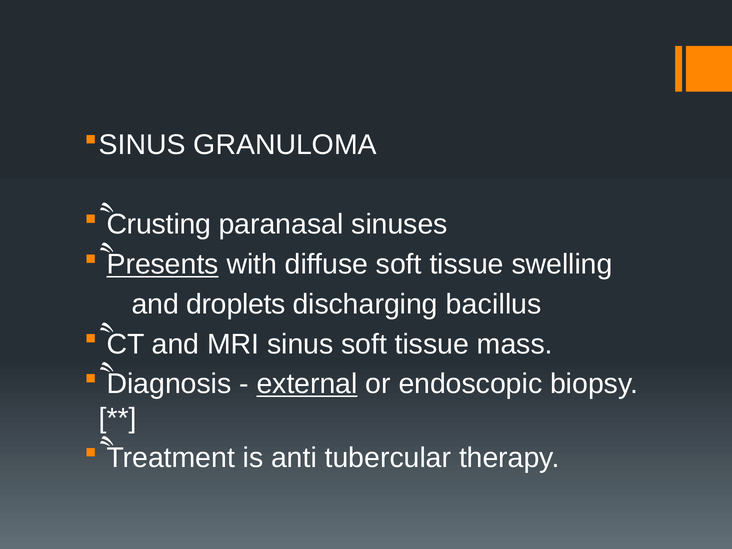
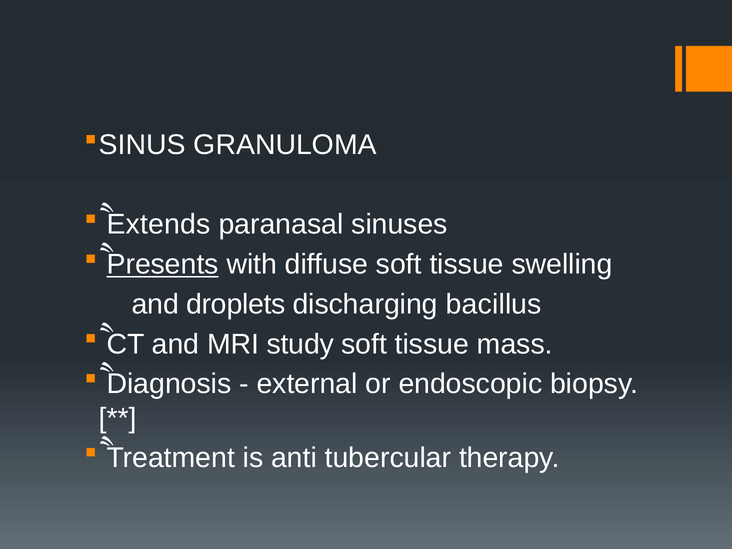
Crusting: Crusting -> Extends
sinus: sinus -> study
external underline: present -> none
